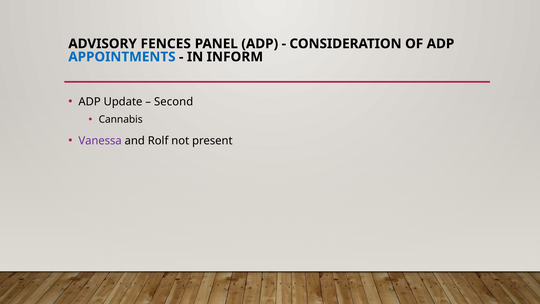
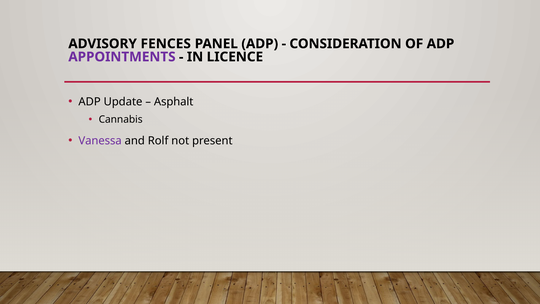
APPOINTMENTS colour: blue -> purple
INFORM: INFORM -> LICENCE
Second: Second -> Asphalt
